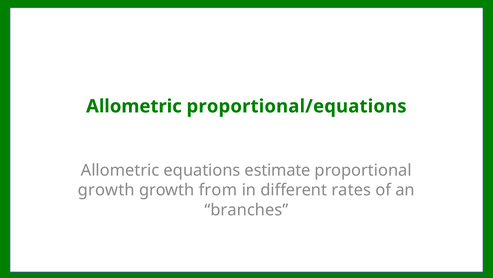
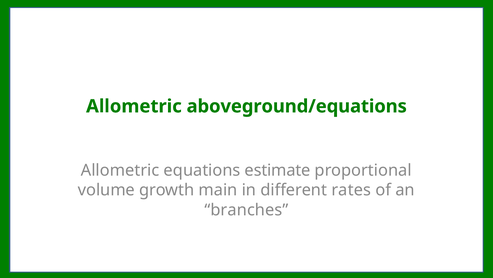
proportional/equations: proportional/equations -> aboveground/equations
growth at (106, 190): growth -> volume
from: from -> main
